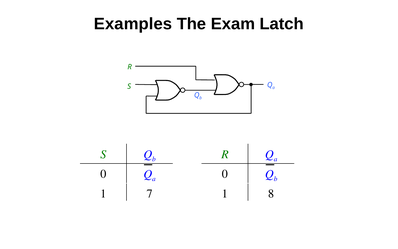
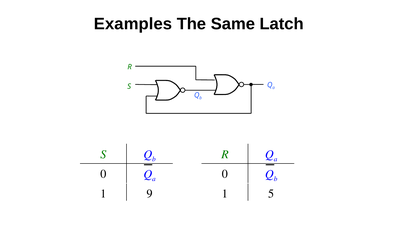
Exam: Exam -> Same
7: 7 -> 9
8: 8 -> 5
